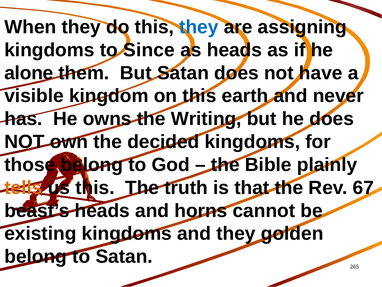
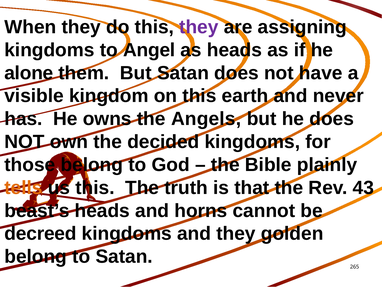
they at (199, 27) colour: blue -> purple
Since: Since -> Angel
Writing: Writing -> Angels
67: 67 -> 43
existing: existing -> decreed
